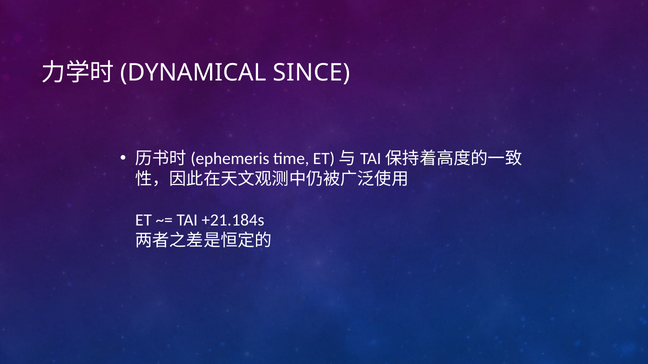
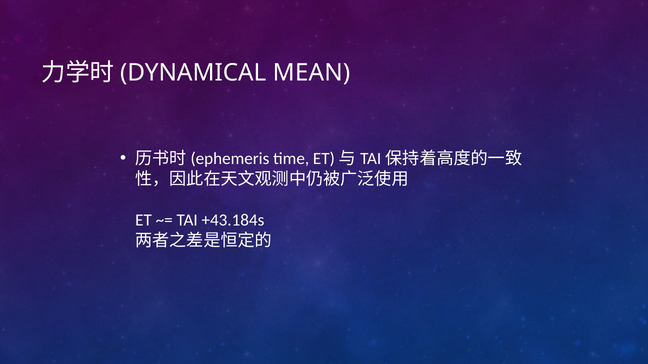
SINCE: SINCE -> MEAN
+21.184s: +21.184s -> +43.184s
